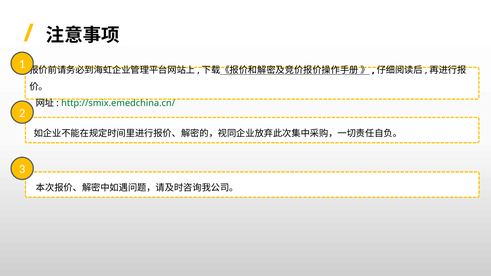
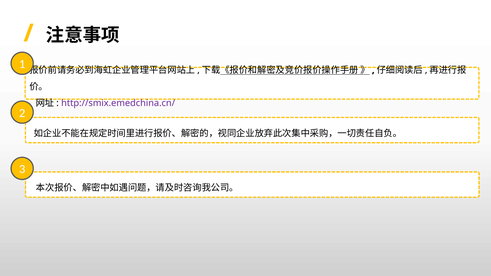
http://smix.emedchina.cn/ colour: green -> purple
